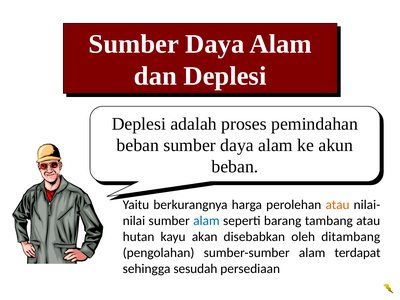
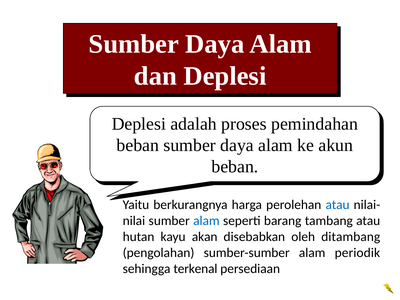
atau at (338, 205) colour: orange -> blue
terdapat: terdapat -> periodik
sesudah: sesudah -> terkenal
